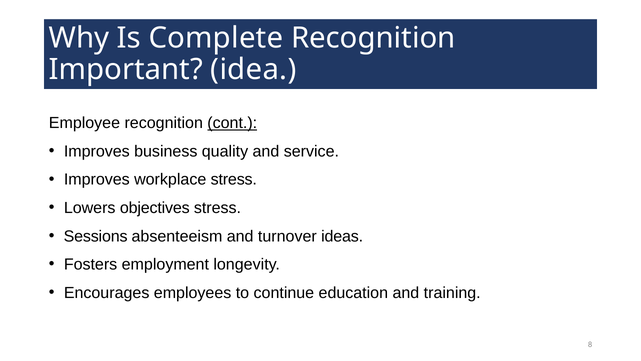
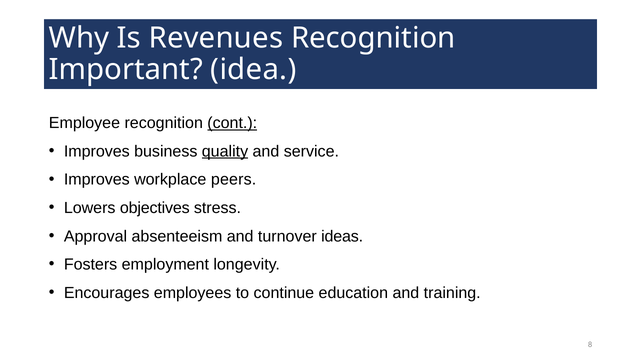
Complete: Complete -> Revenues
quality underline: none -> present
workplace stress: stress -> peers
Sessions: Sessions -> Approval
